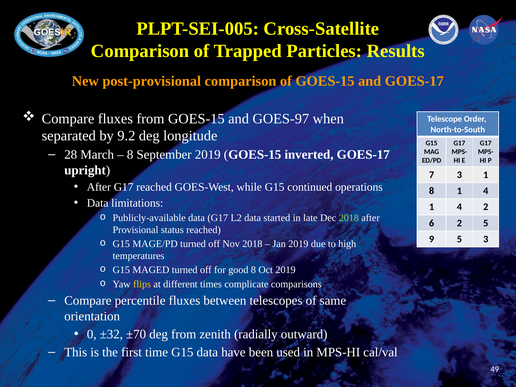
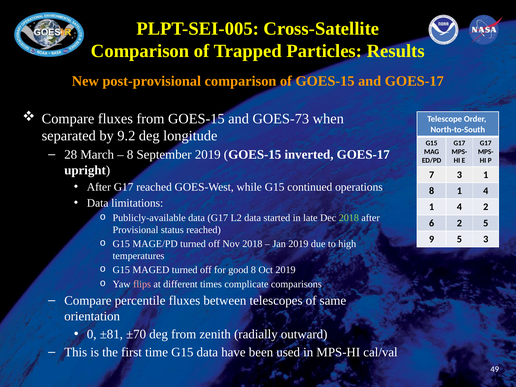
GOES-97: GOES-97 -> GOES-73
flips colour: yellow -> pink
±32: ±32 -> ±81
